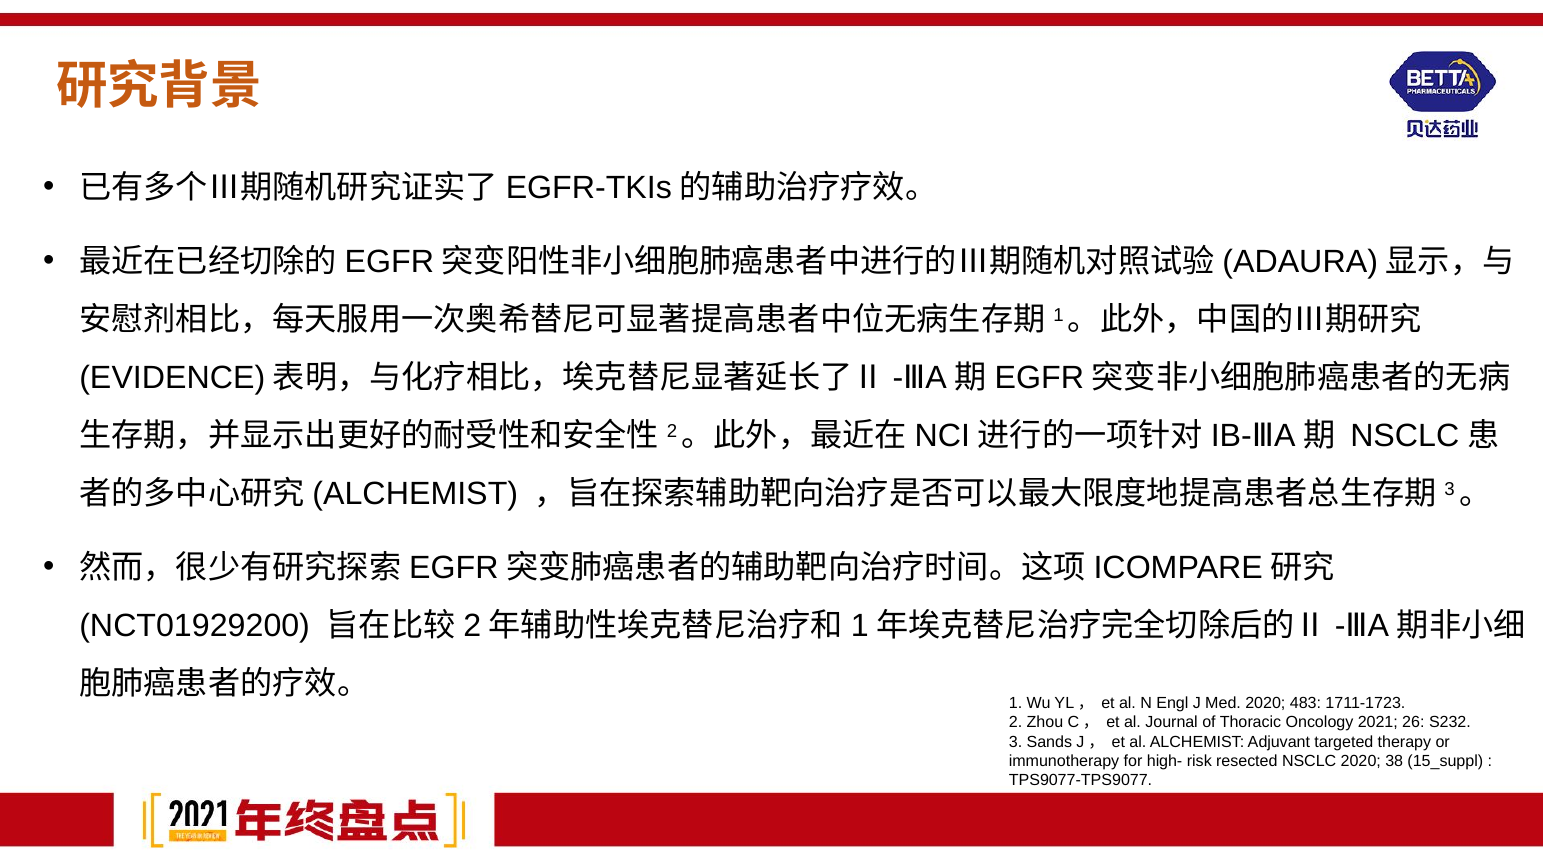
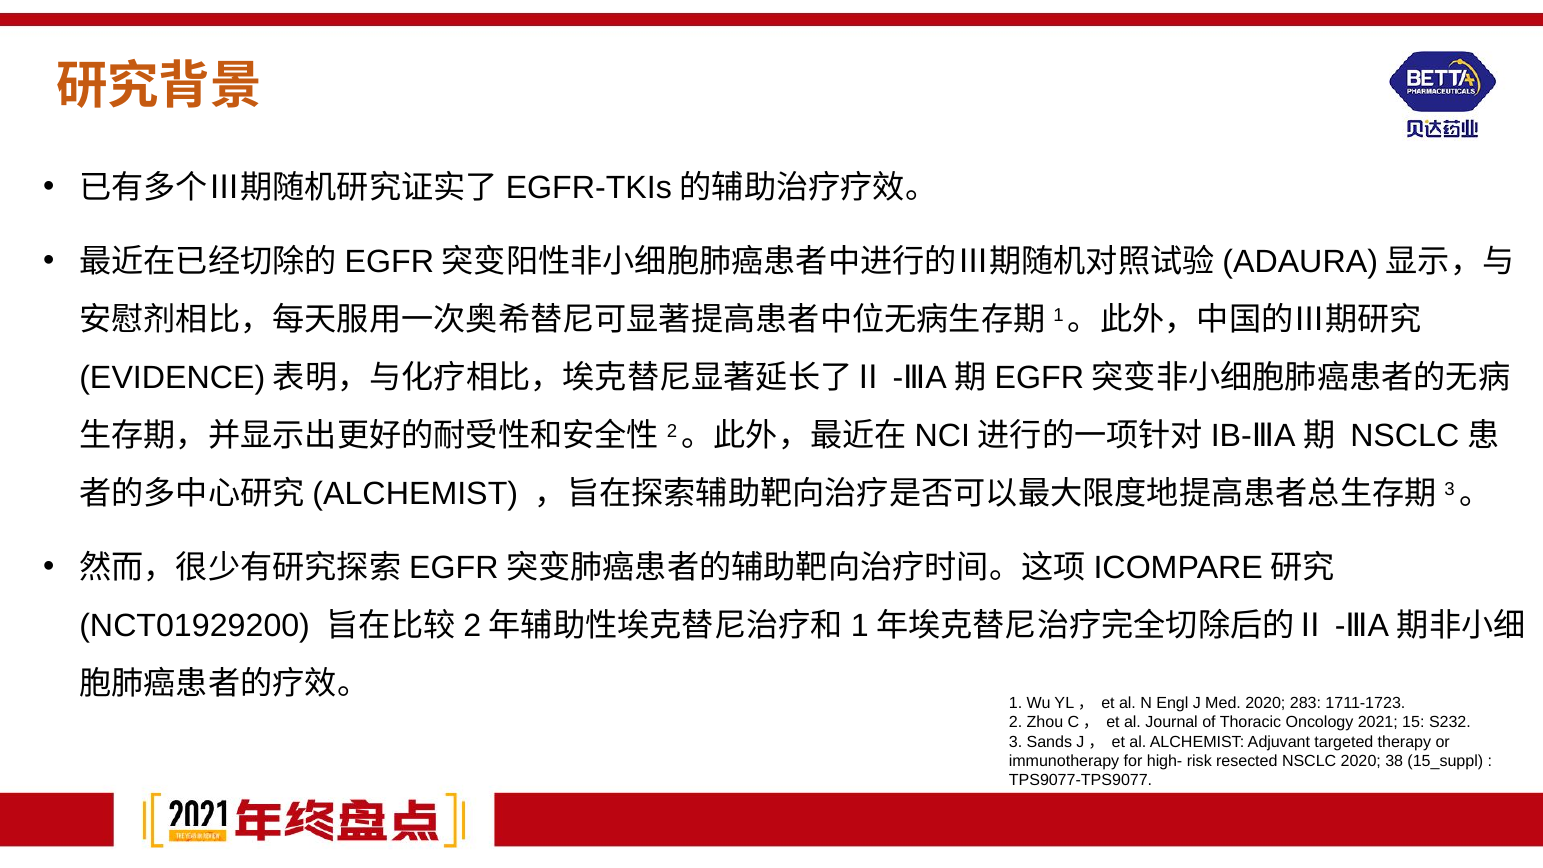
483: 483 -> 283
26: 26 -> 15
